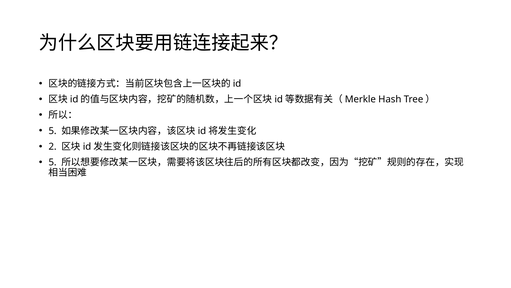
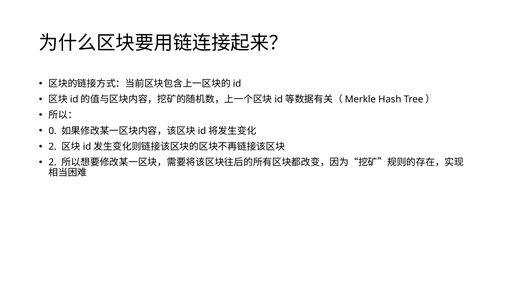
5 at (53, 131): 5 -> 0
5 at (53, 162): 5 -> 2
